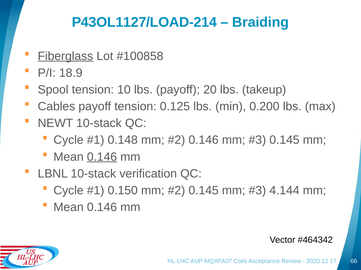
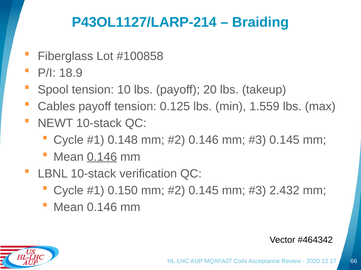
P43OL1127/LOAD-214: P43OL1127/LOAD-214 -> P43OL1127/LARP-214
Fiberglass underline: present -> none
0.200: 0.200 -> 1.559
4.144: 4.144 -> 2.432
